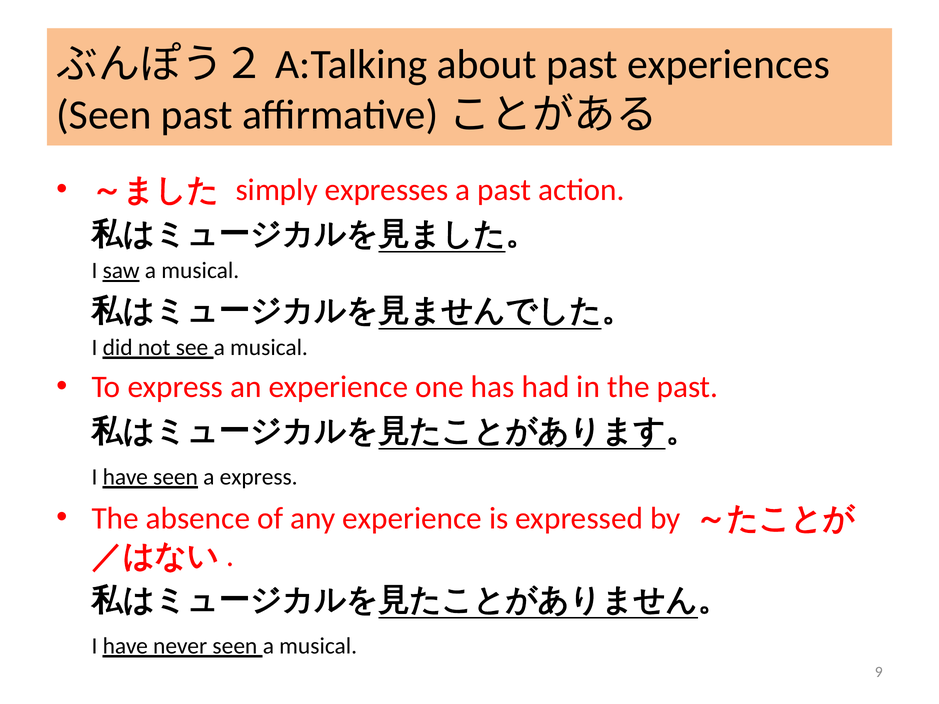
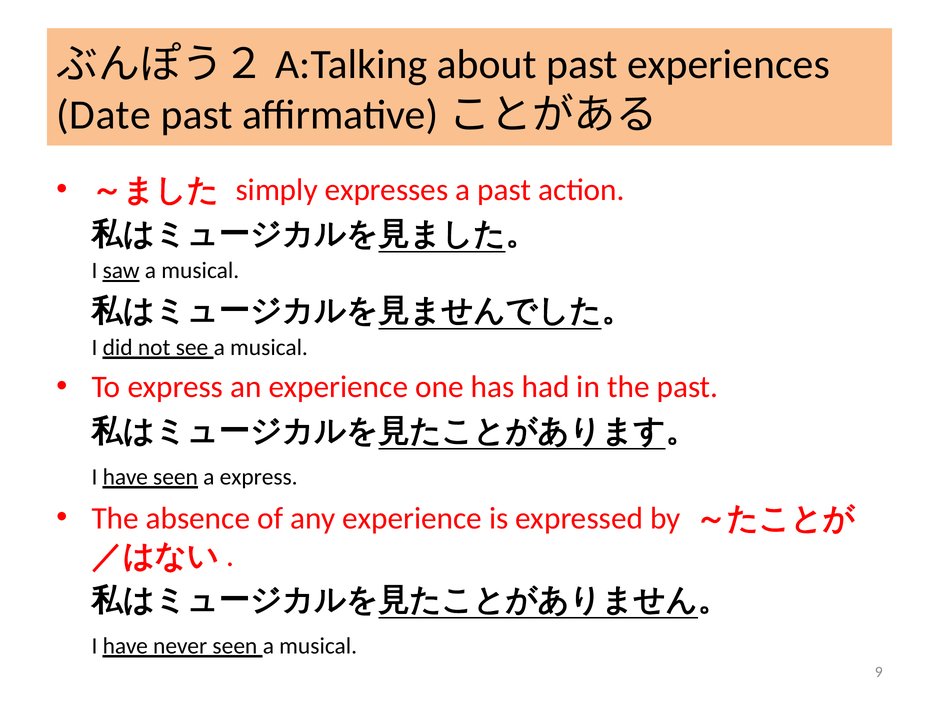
Seen at (104, 115): Seen -> Date
